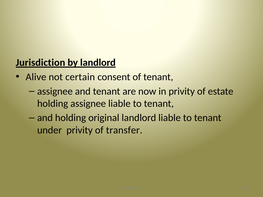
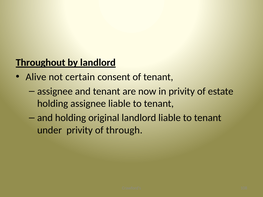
Jurisdiction: Jurisdiction -> Throughout
transfer: transfer -> through
